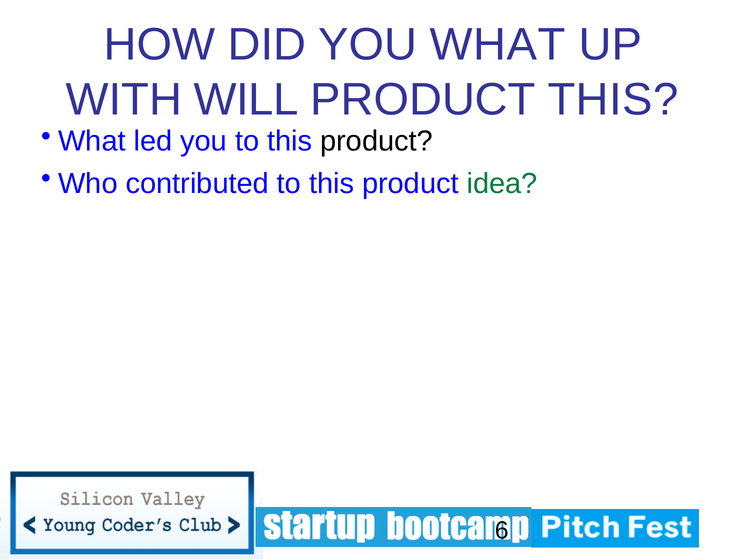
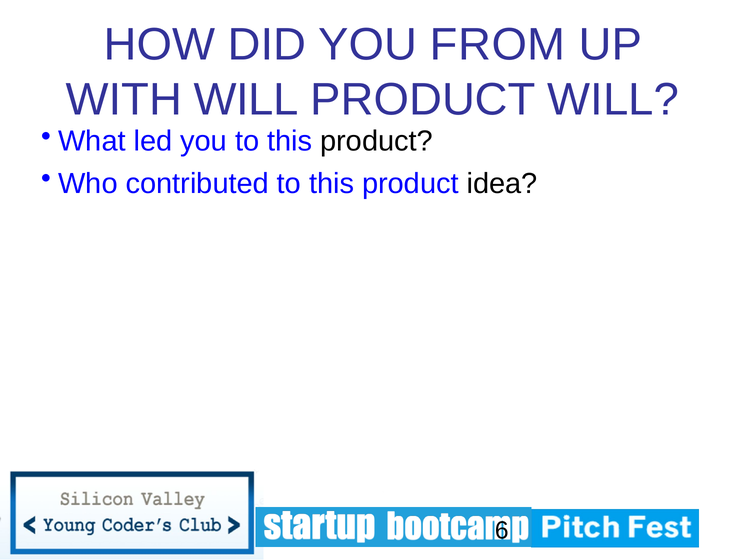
YOU WHAT: WHAT -> FROM
PRODUCT THIS: THIS -> WILL
idea colour: green -> black
